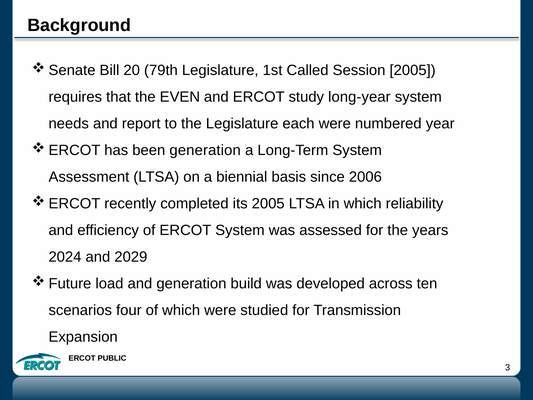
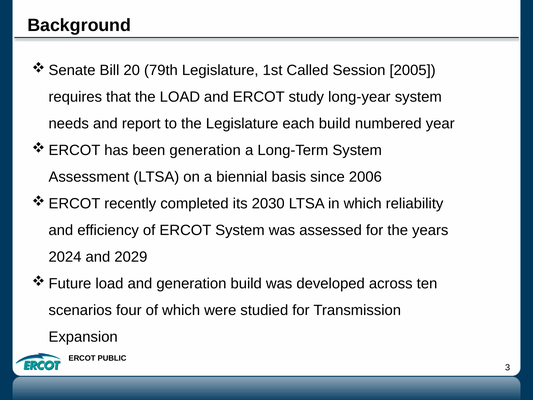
the EVEN: EVEN -> LOAD
each were: were -> build
its 2005: 2005 -> 2030
